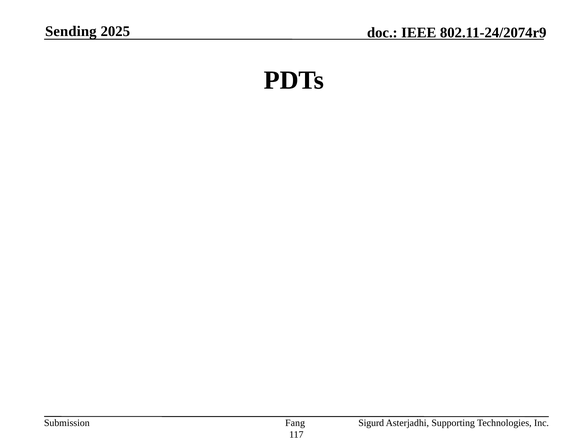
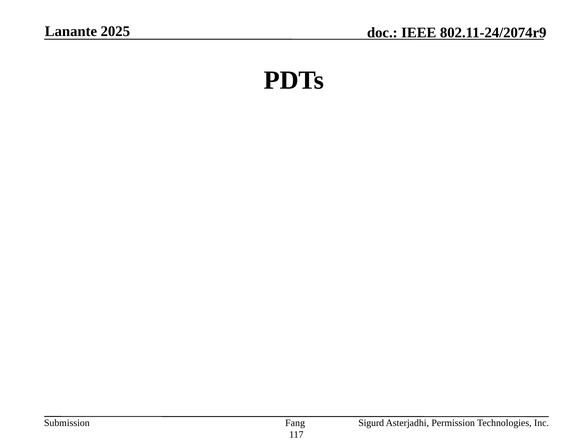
Sending: Sending -> Lanante
Supporting: Supporting -> Permission
